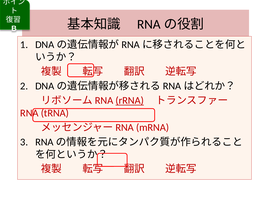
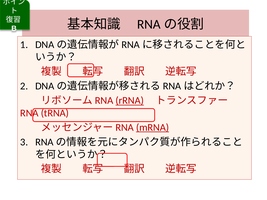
mRNA underline: none -> present
